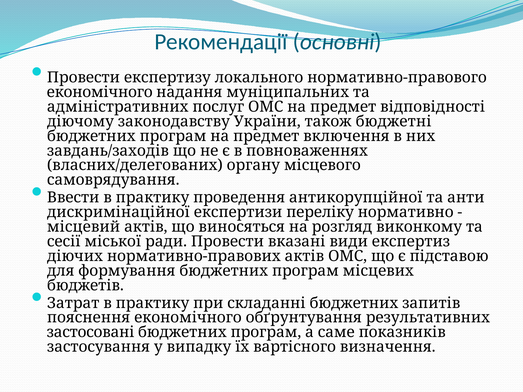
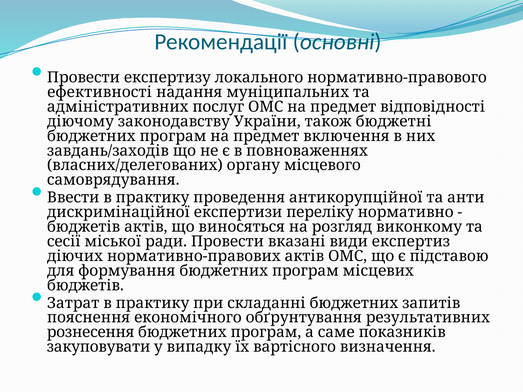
економічного at (100, 92): економічного -> ефективності
місцевий at (84, 227): місцевий -> бюджетів
застосовані: застосовані -> рознесення
застосування: застосування -> закуповувати
